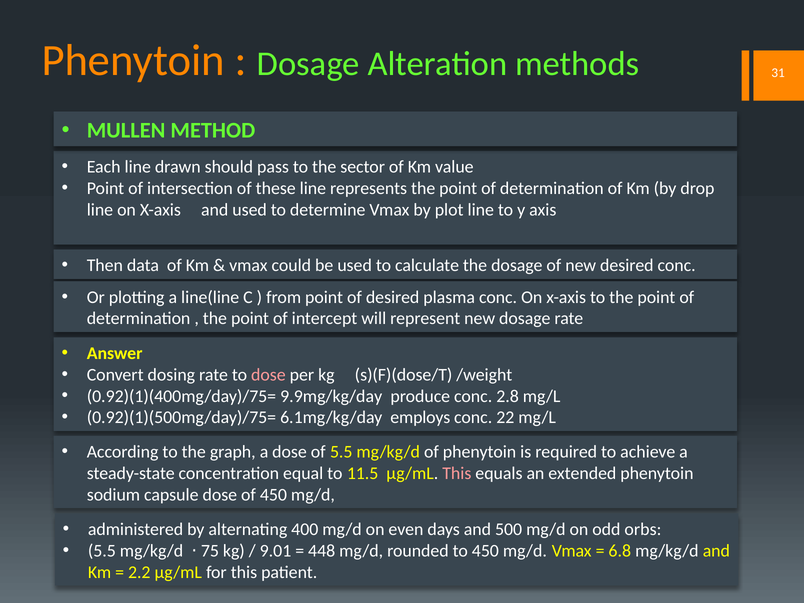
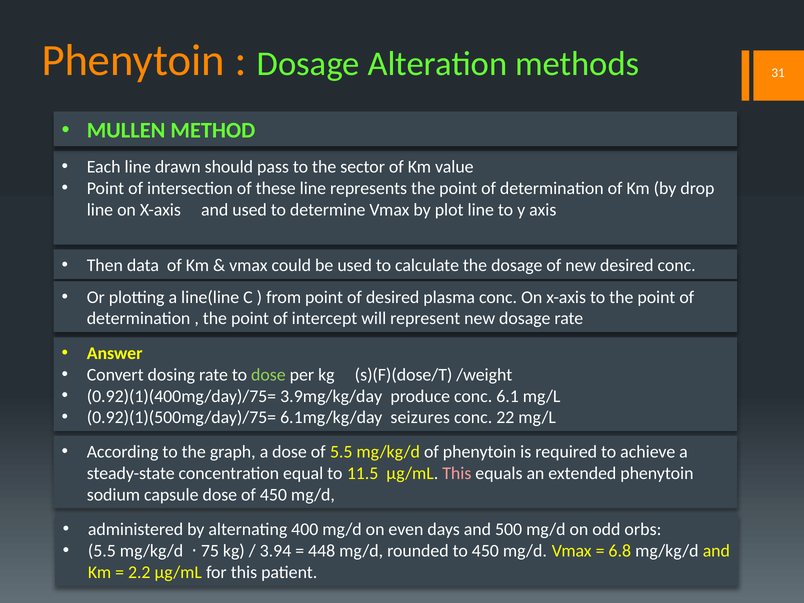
dose at (268, 375) colour: pink -> light green
9.9mg/kg/day: 9.9mg/kg/day -> 3.9mg/kg/day
2.8: 2.8 -> 6.1
employs: employs -> seizures
9.01: 9.01 -> 3.94
